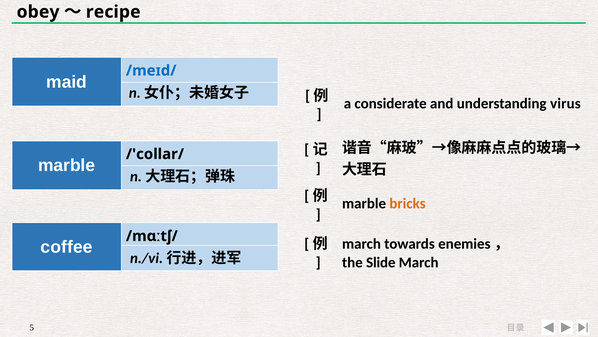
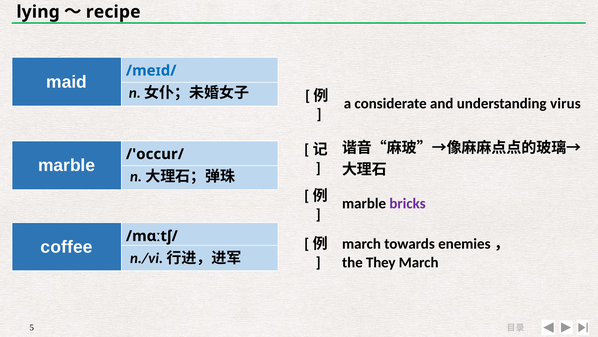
obey: obey -> lying
/'collar/: /'collar/ -> /'occur/
bricks colour: orange -> purple
Slide: Slide -> They
